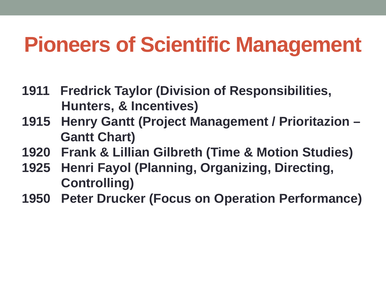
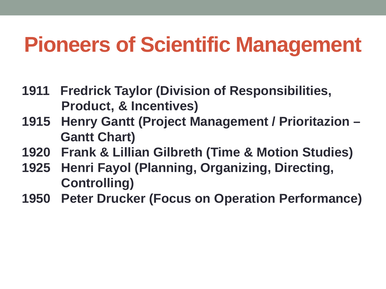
Hunters: Hunters -> Product
